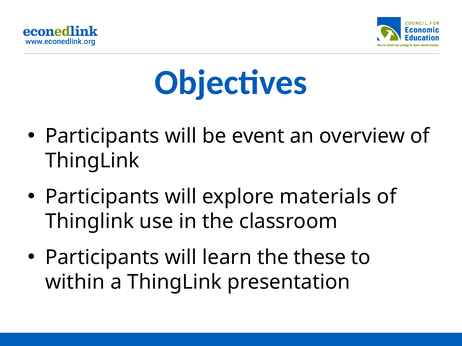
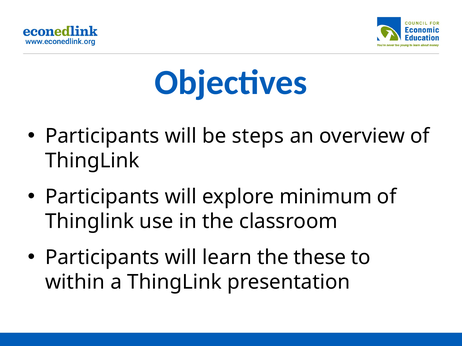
event: event -> steps
materials: materials -> minimum
